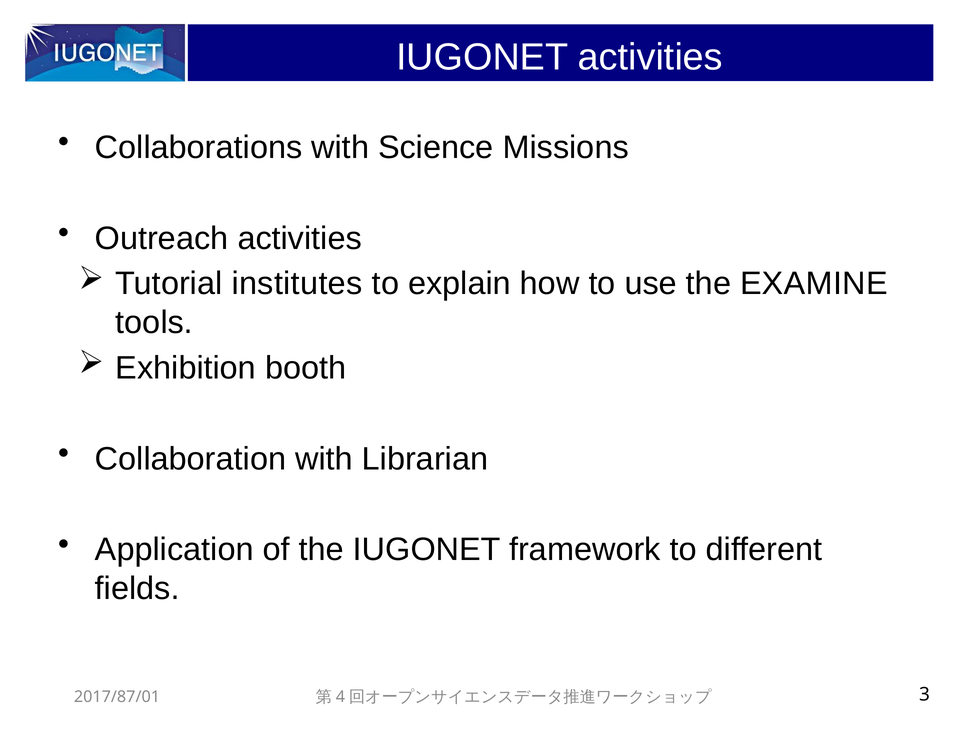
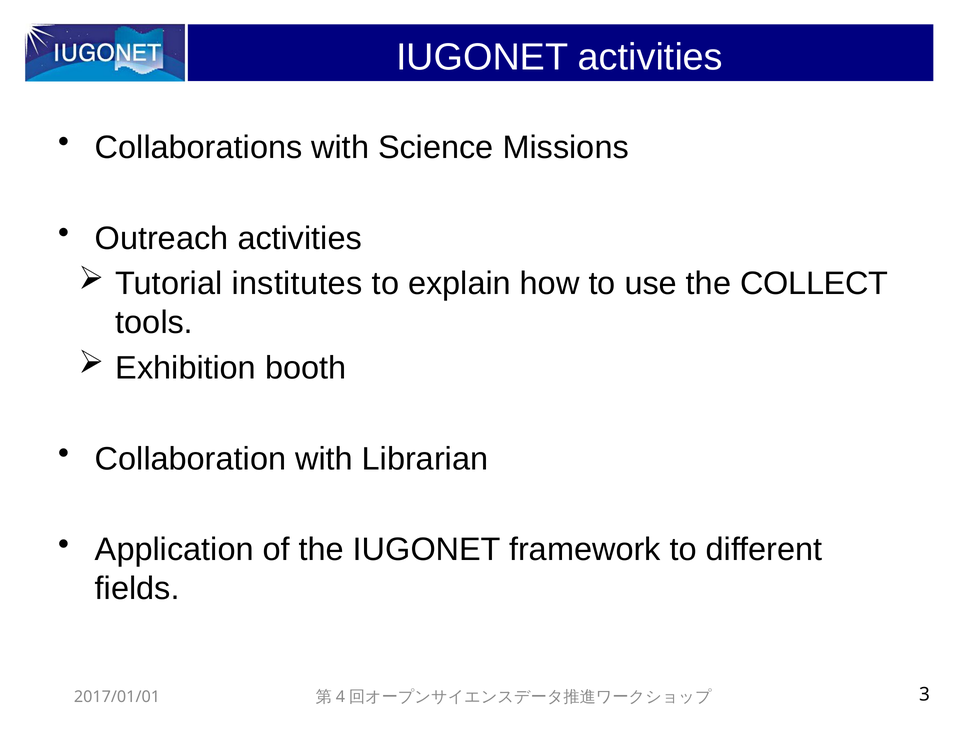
EXAMINE: EXAMINE -> COLLECT
2017/87/01: 2017/87/01 -> 2017/01/01
